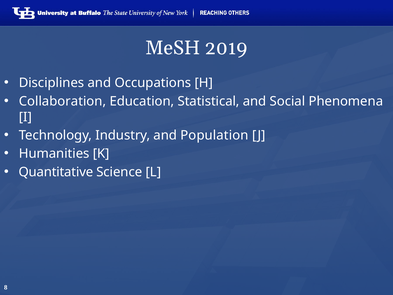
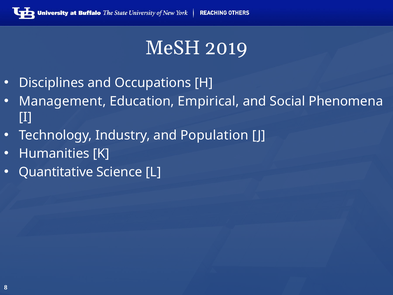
Collaboration: Collaboration -> Management
Statistical: Statistical -> Empirical
